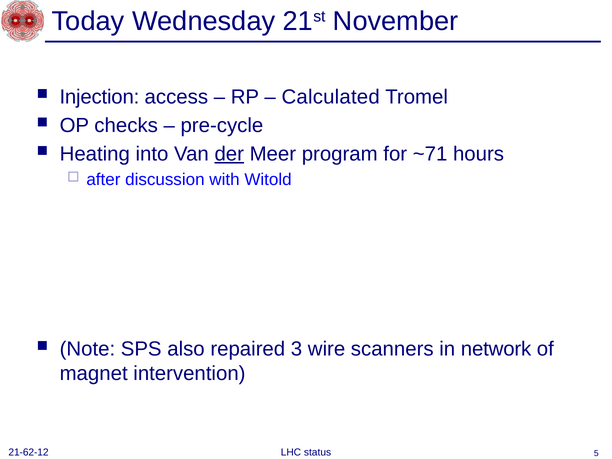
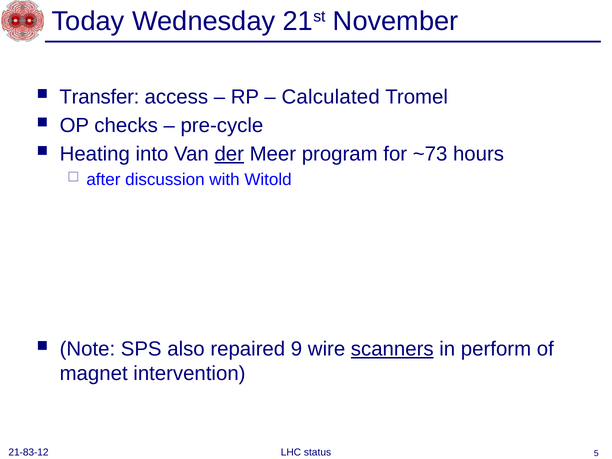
Injection: Injection -> Transfer
~71: ~71 -> ~73
3: 3 -> 9
scanners underline: none -> present
network: network -> perform
21-62-12: 21-62-12 -> 21-83-12
